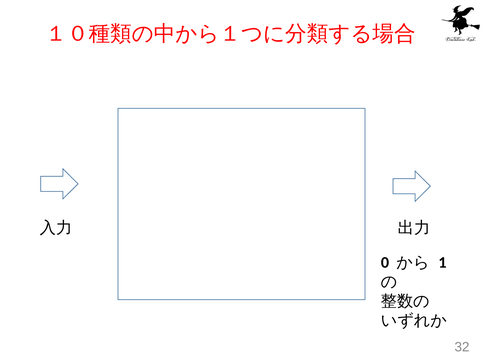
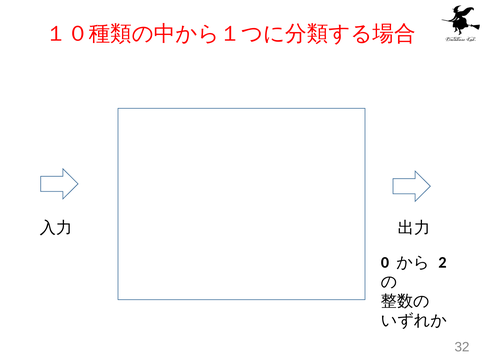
1: 1 -> 2
